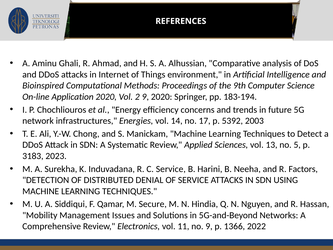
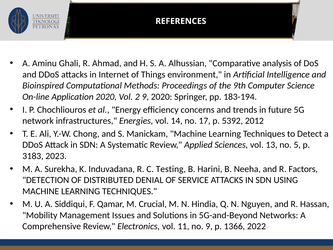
2003: 2003 -> 2012
C Service: Service -> Testing
Secure: Secure -> Crucial
